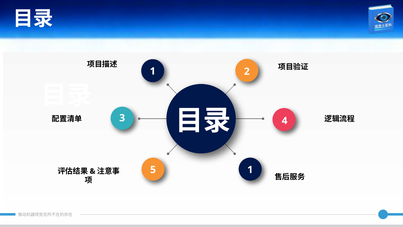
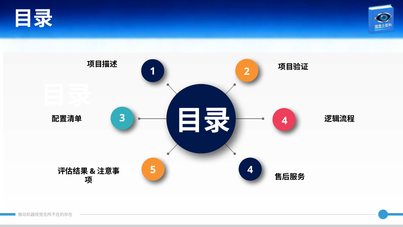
5 1: 1 -> 4
